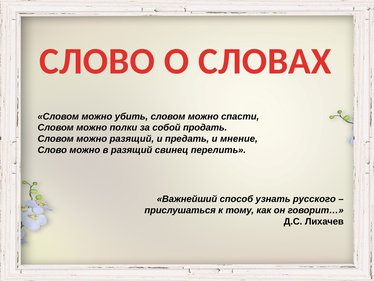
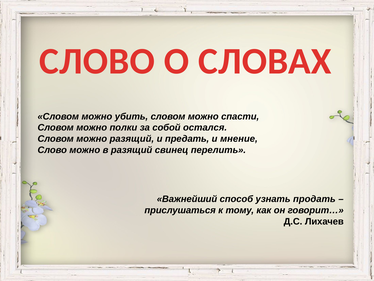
продать: продать -> остался
русского: русского -> продать
